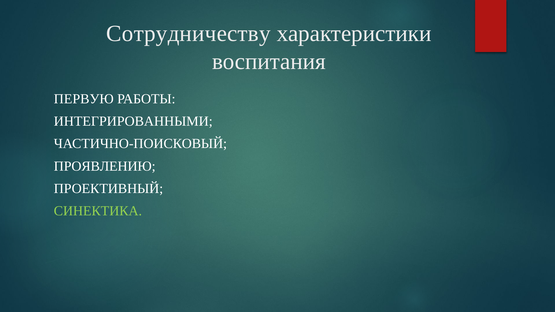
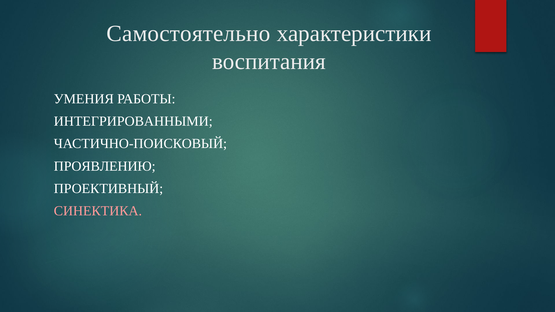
Сотрудничеству: Сотрудничеству -> Самостоятельно
ПЕРВУЮ: ПЕРВУЮ -> УМЕНИЯ
СИНЕКТИКА colour: light green -> pink
